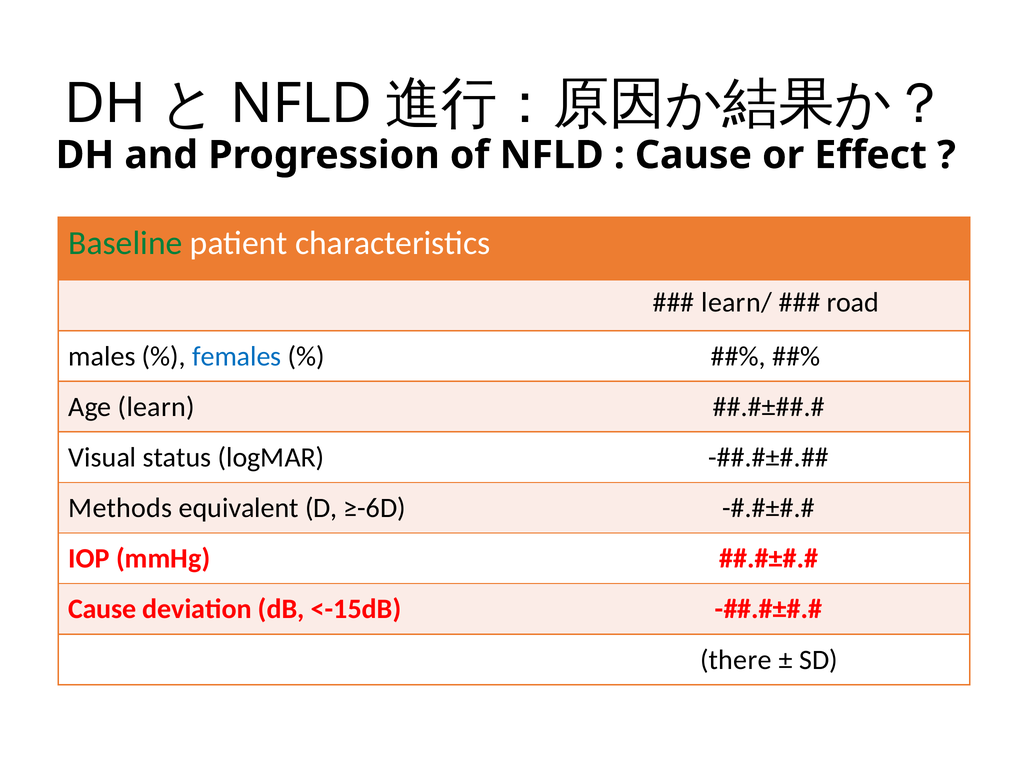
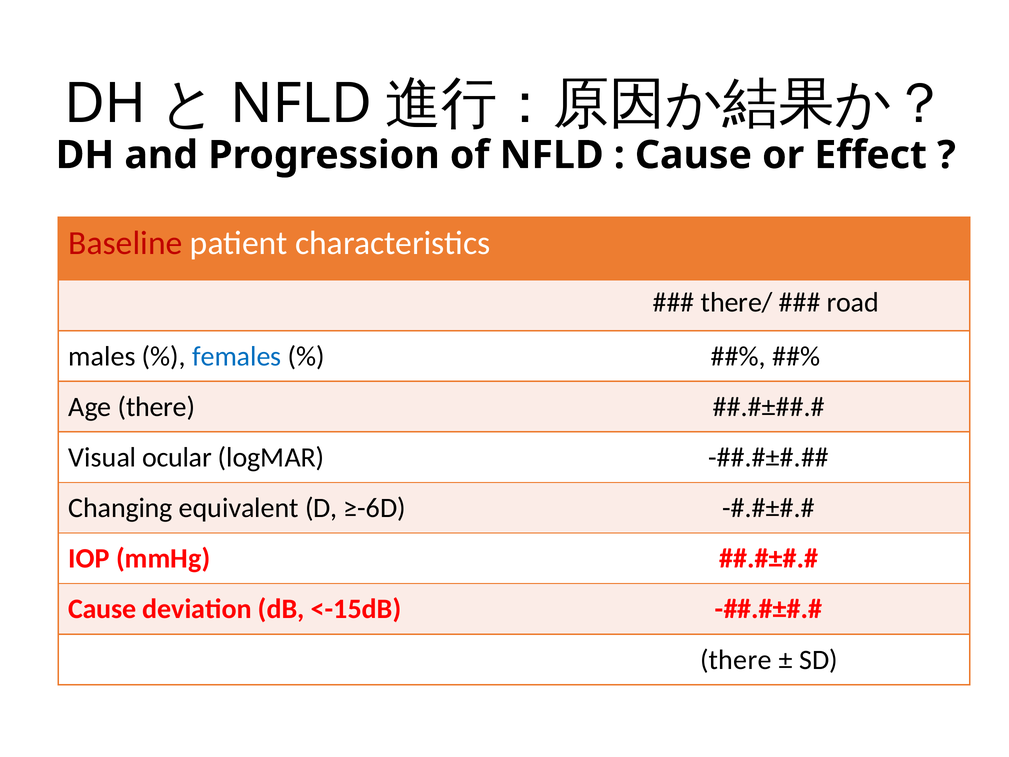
Baseline colour: green -> red
learn/: learn/ -> there/
Age learn: learn -> there
status: status -> ocular
Methods: Methods -> Changing
